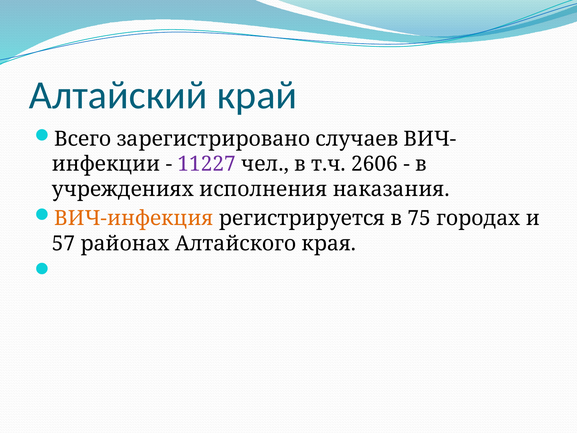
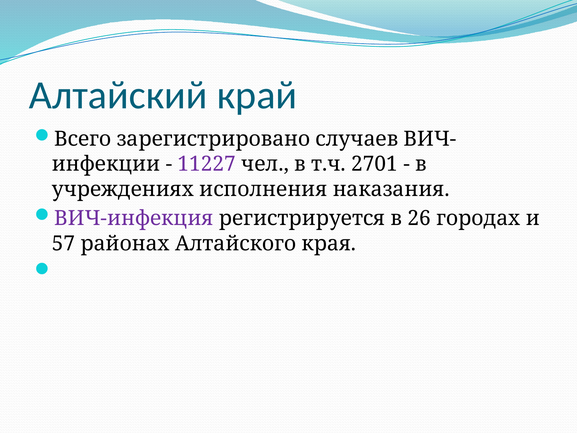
2606: 2606 -> 2701
ВИЧ-инфекция colour: orange -> purple
75: 75 -> 26
